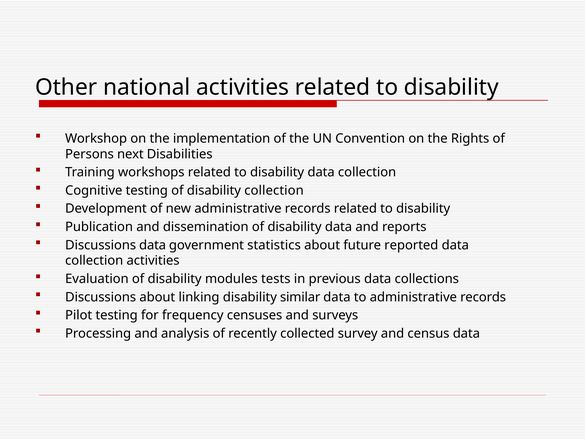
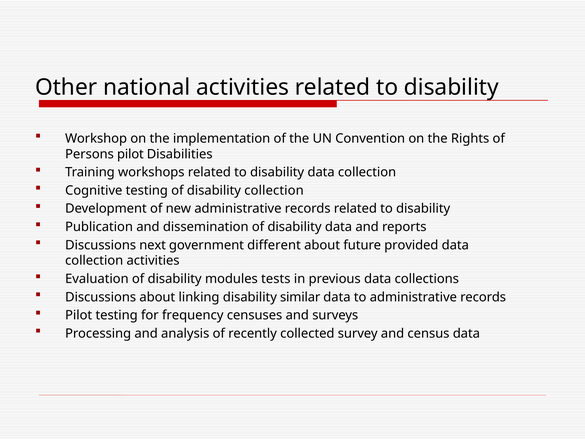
Persons next: next -> pilot
Discussions data: data -> next
statistics: statistics -> different
reported: reported -> provided
